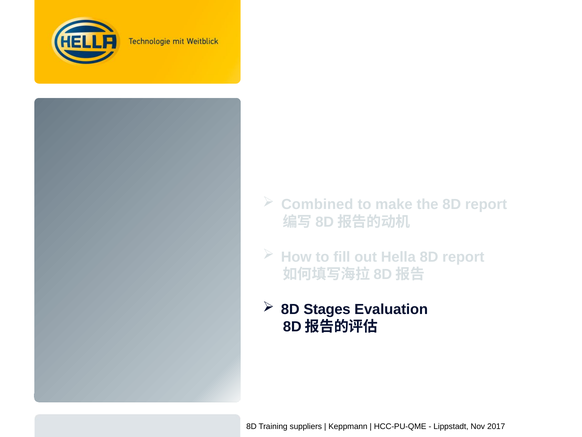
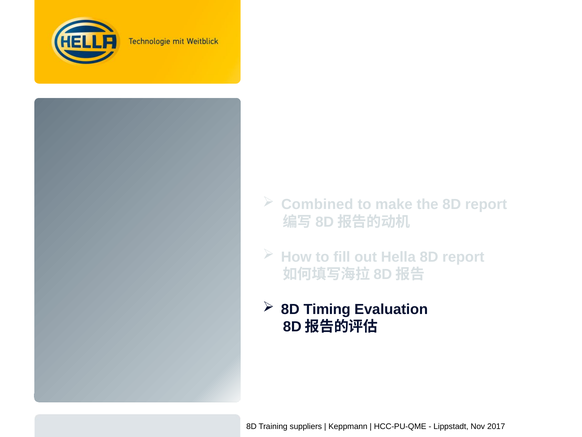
Stages: Stages -> Timing
